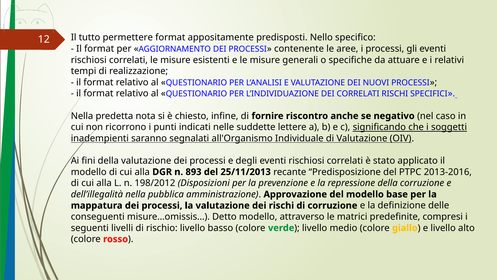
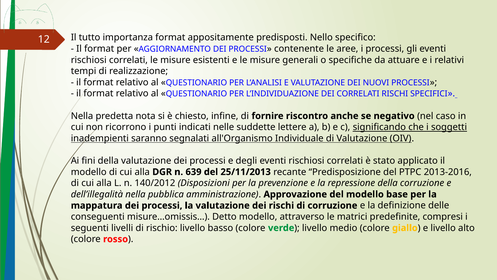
permettere: permettere -> importanza
893: 893 -> 639
198/2012: 198/2012 -> 140/2012
